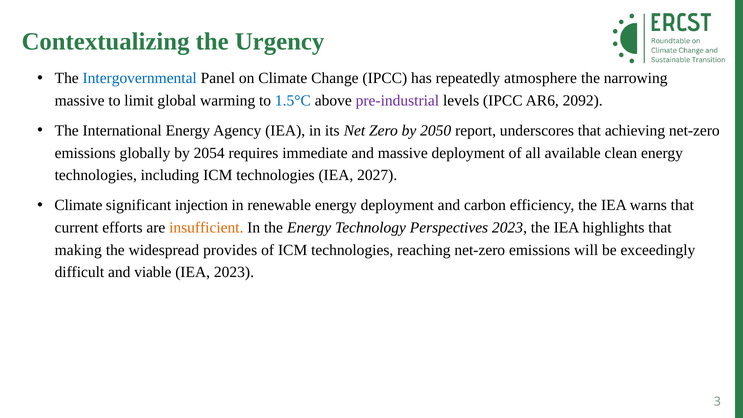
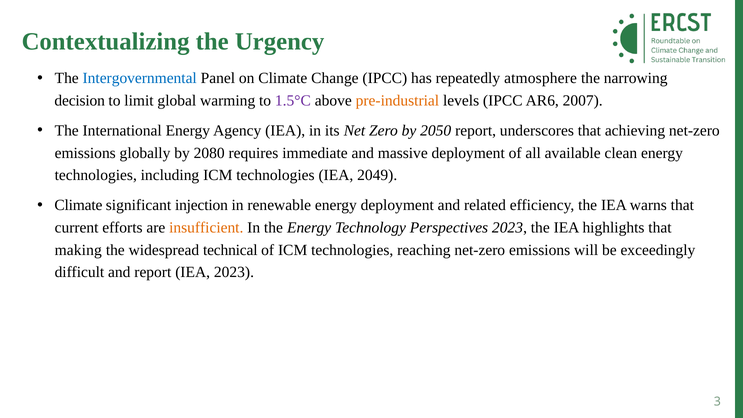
massive at (80, 101): massive -> decision
1.5°C colour: blue -> purple
pre-industrial colour: purple -> orange
2092: 2092 -> 2007
2054: 2054 -> 2080
2027: 2027 -> 2049
carbon: carbon -> related
provides: provides -> technical
and viable: viable -> report
